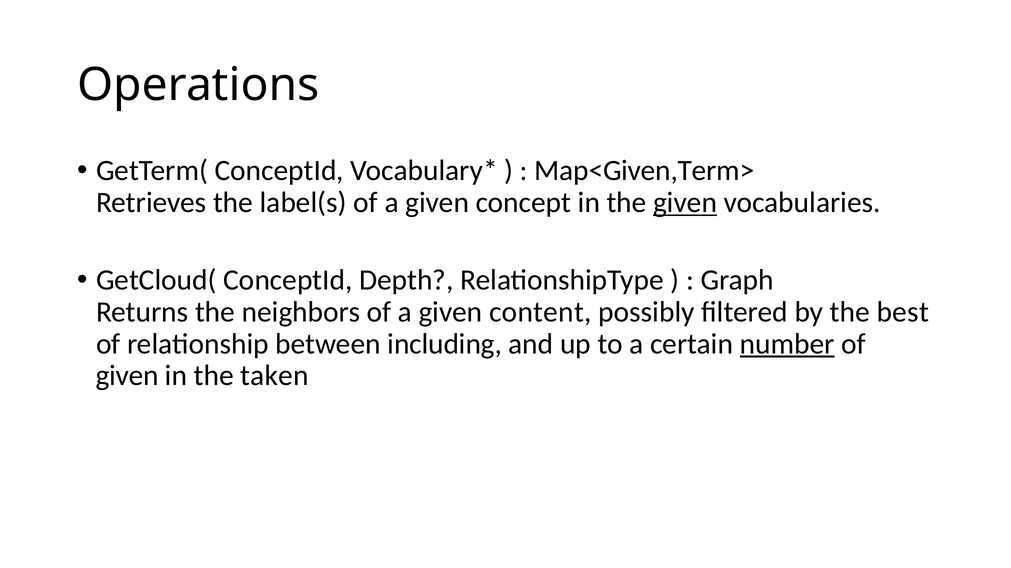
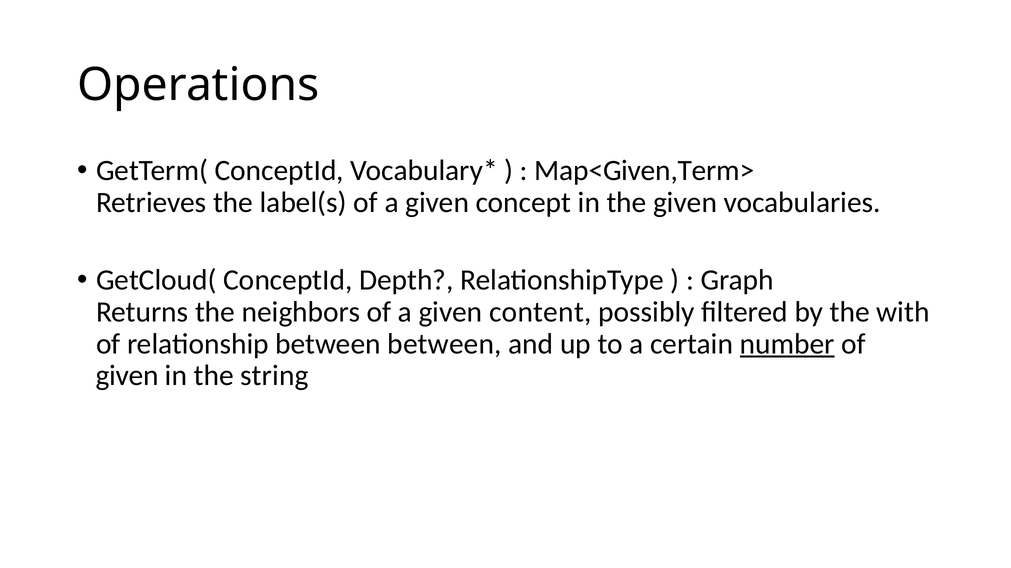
given at (685, 203) underline: present -> none
best: best -> with
between including: including -> between
taken: taken -> string
